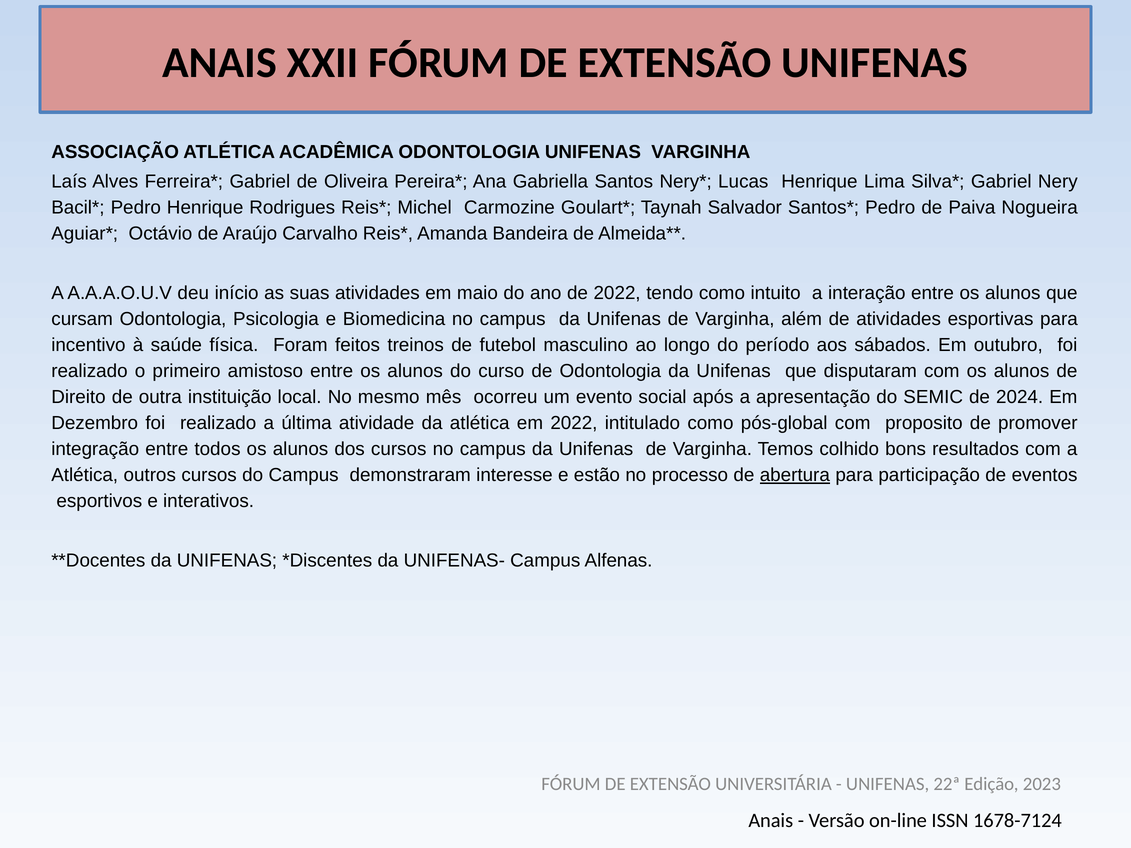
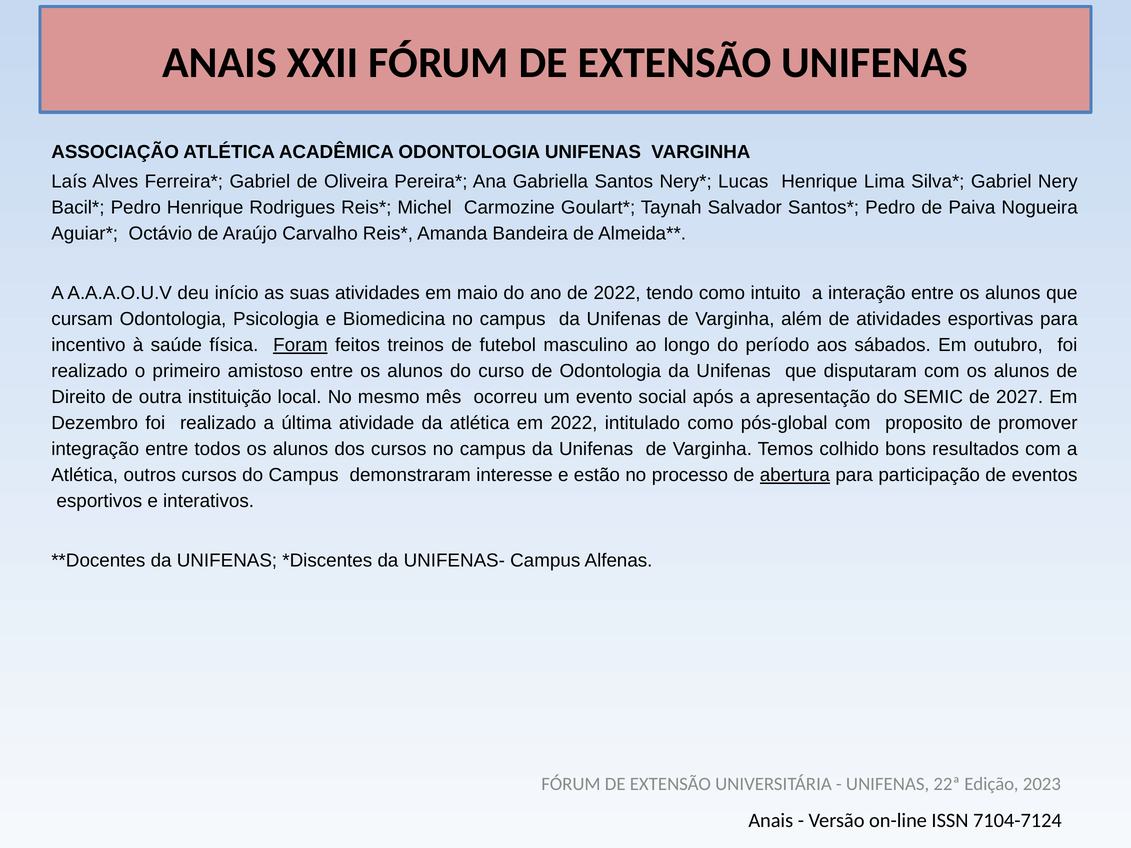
Foram underline: none -> present
2024: 2024 -> 2027
1678-7124: 1678-7124 -> 7104-7124
